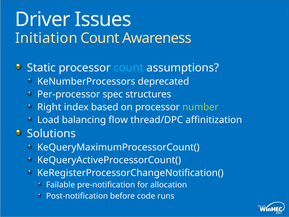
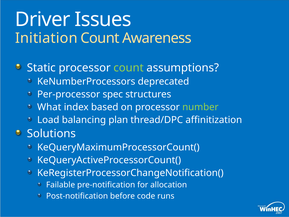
count at (129, 68) colour: light blue -> light green
Right: Right -> What
flow: flow -> plan
